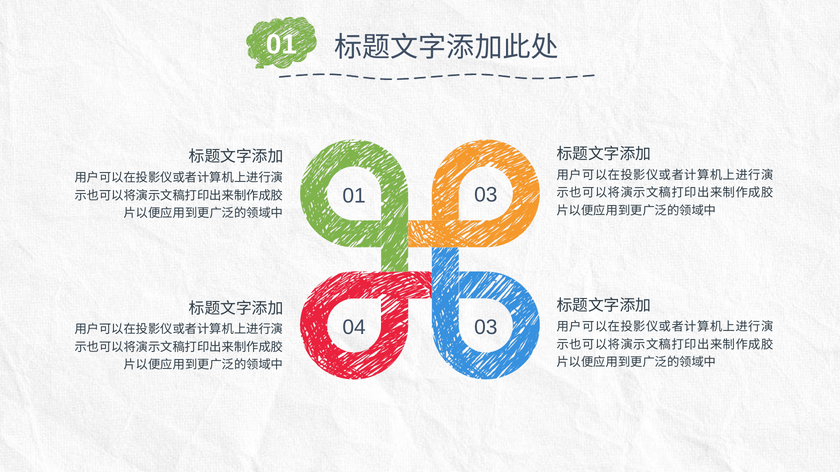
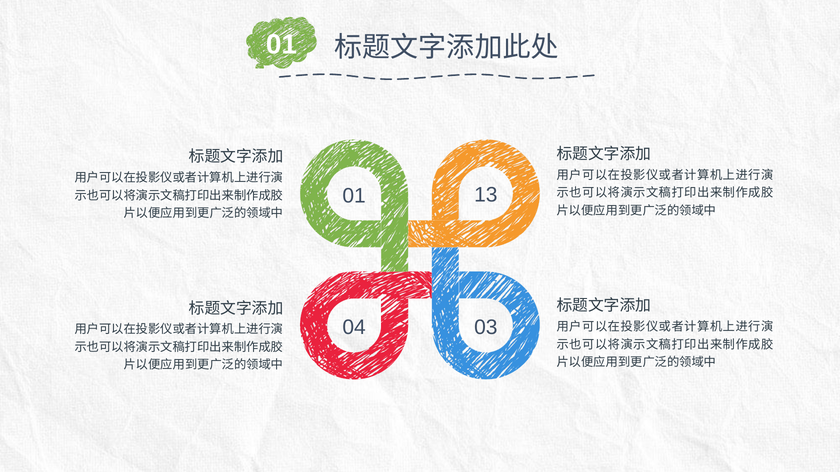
03 at (486, 195): 03 -> 13
